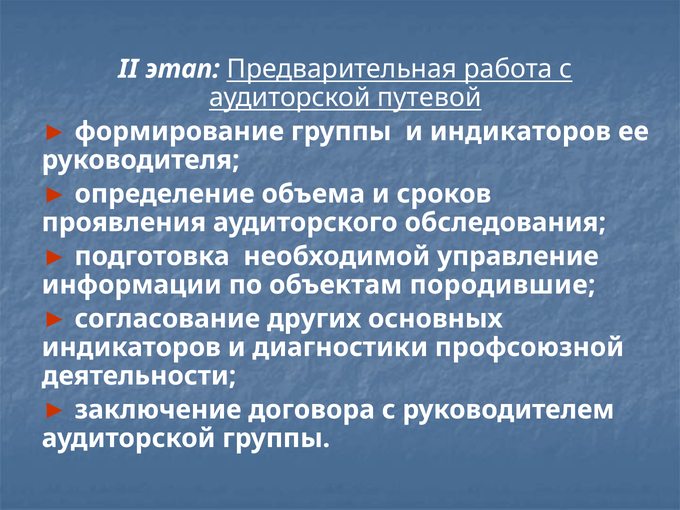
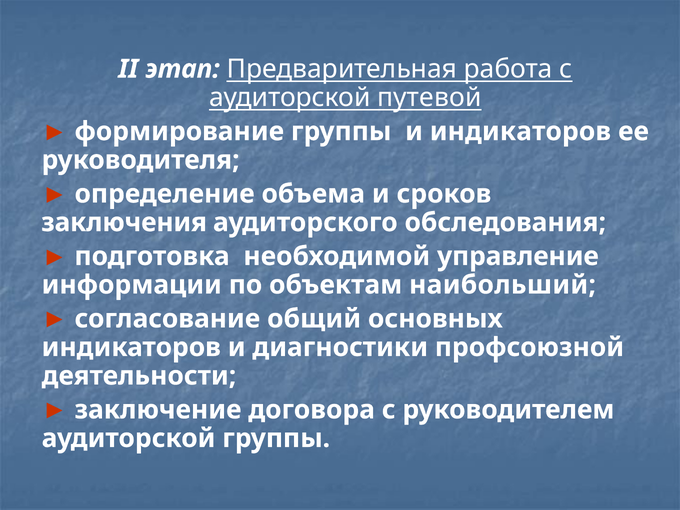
проявления: проявления -> заключения
породившие: породившие -> наибольший
других: других -> общий
